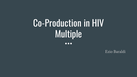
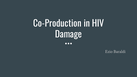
Multiple: Multiple -> Damage
